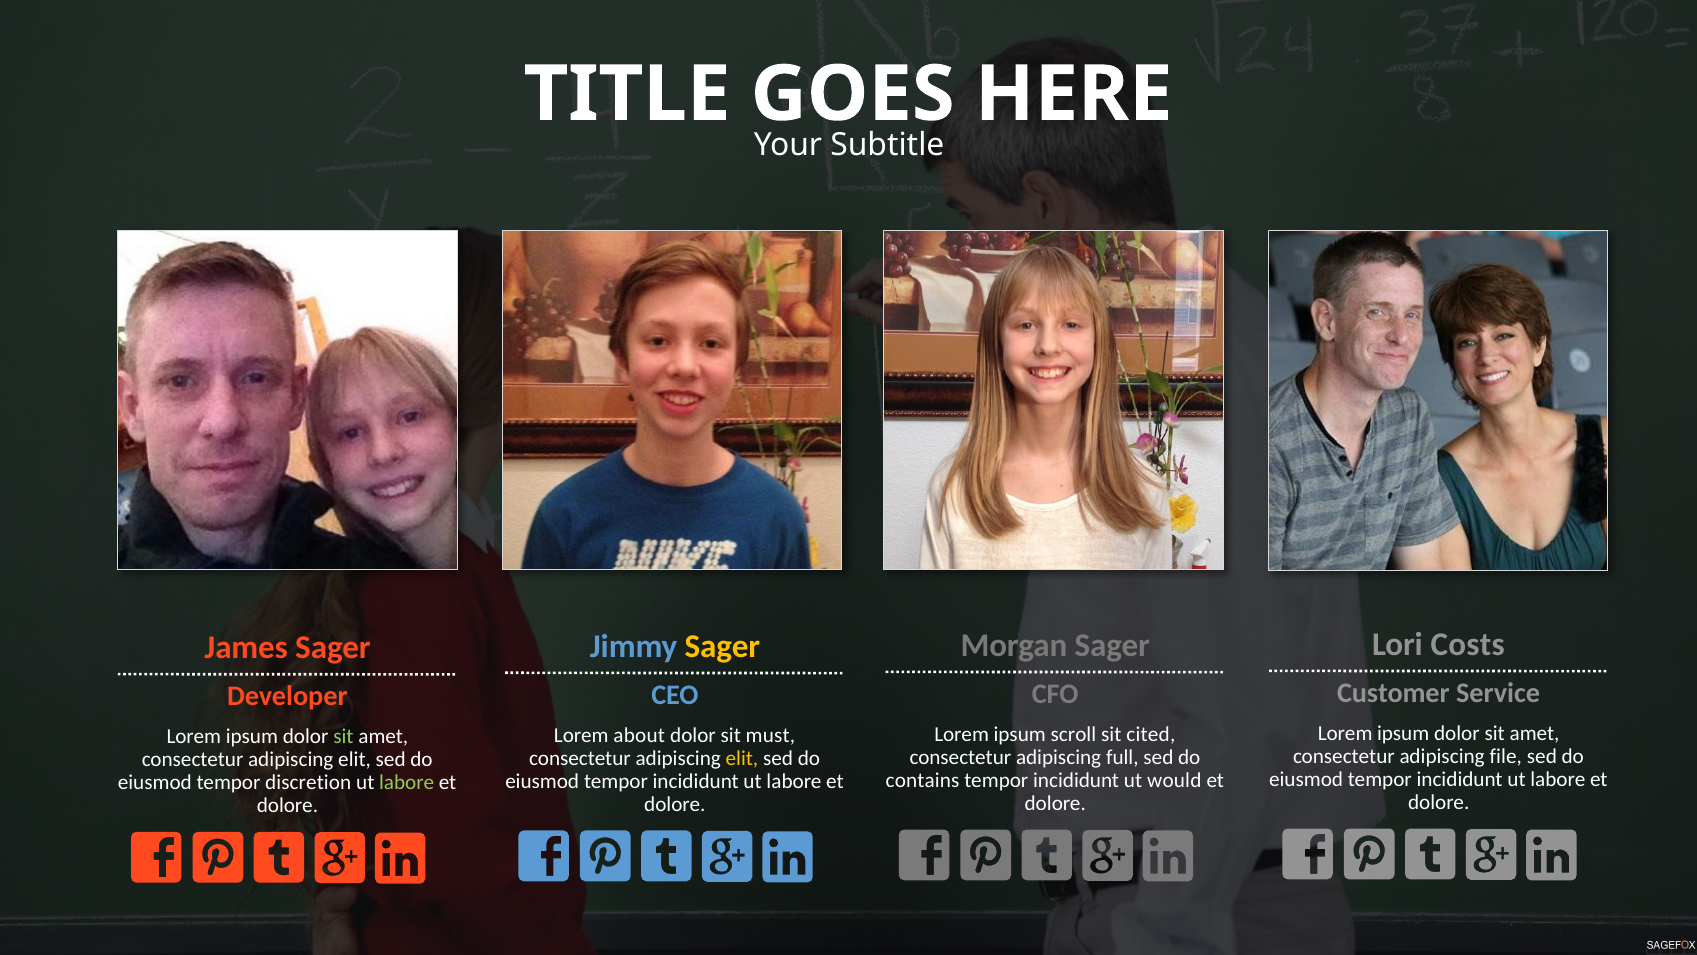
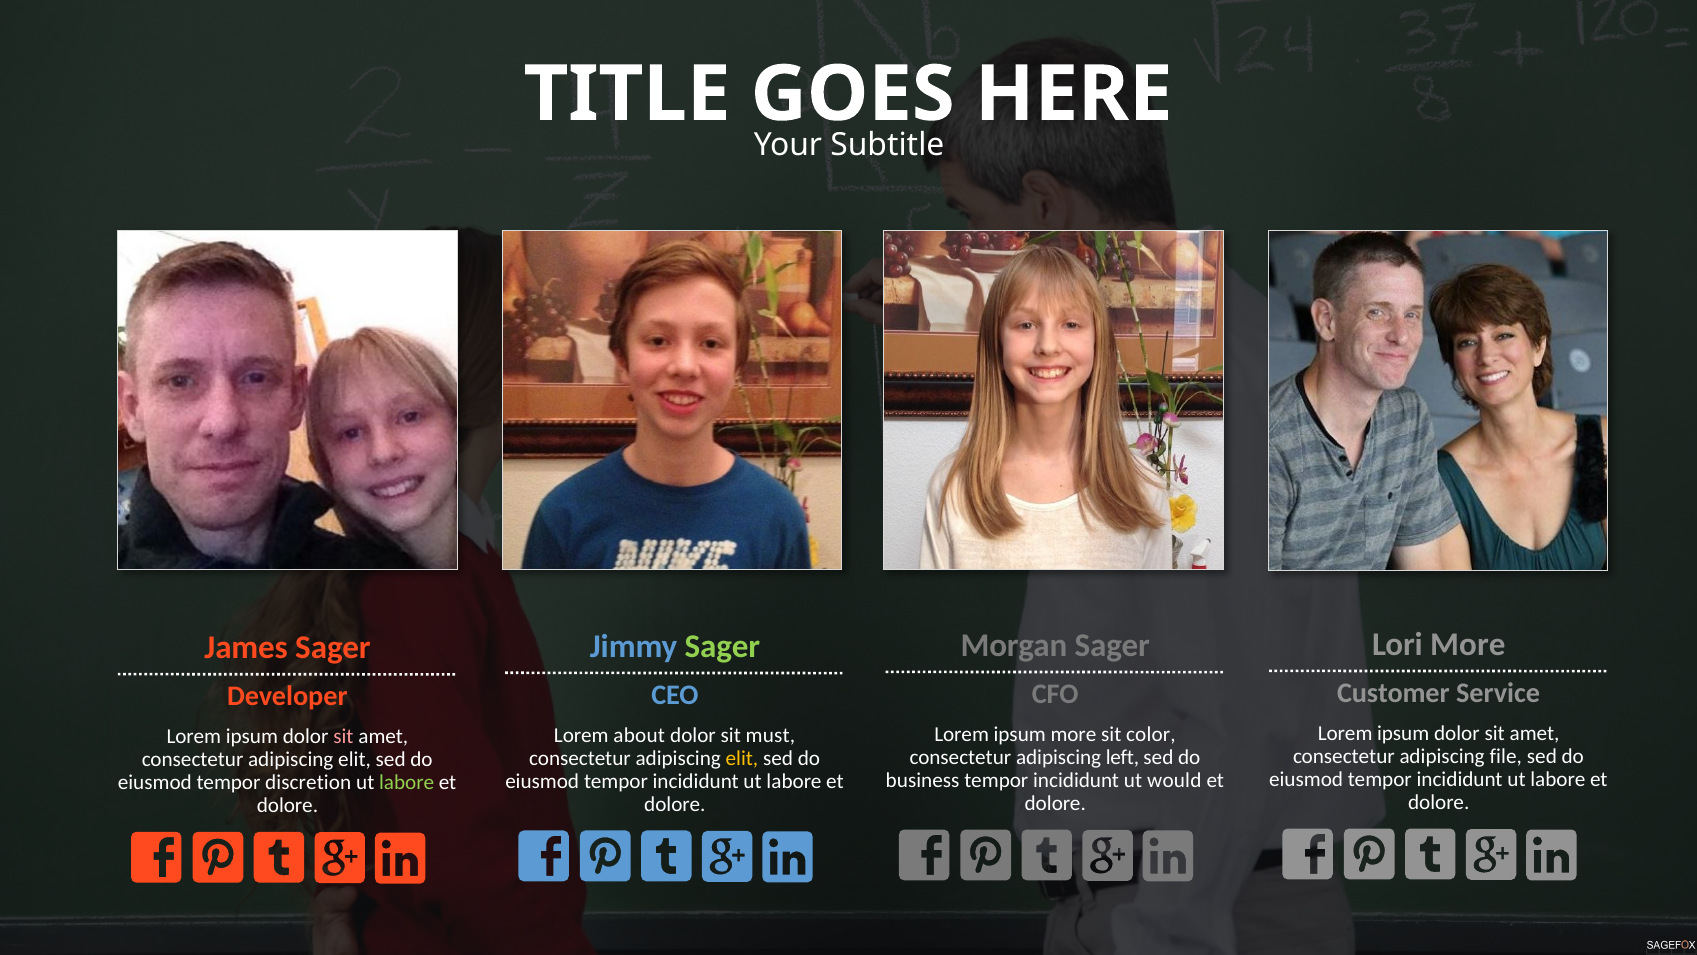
Lori Costs: Costs -> More
Sager at (722, 646) colour: yellow -> light green
ipsum scroll: scroll -> more
cited: cited -> color
sit at (343, 736) colour: light green -> pink
full: full -> left
contains: contains -> business
